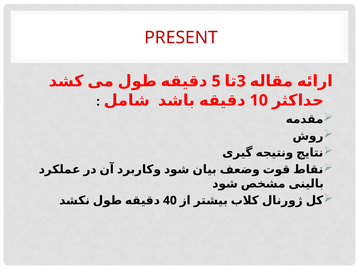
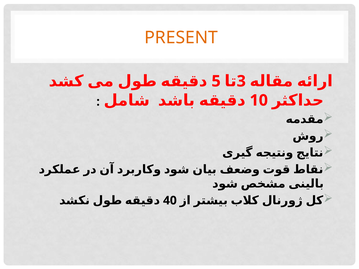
PRESENT colour: red -> orange
